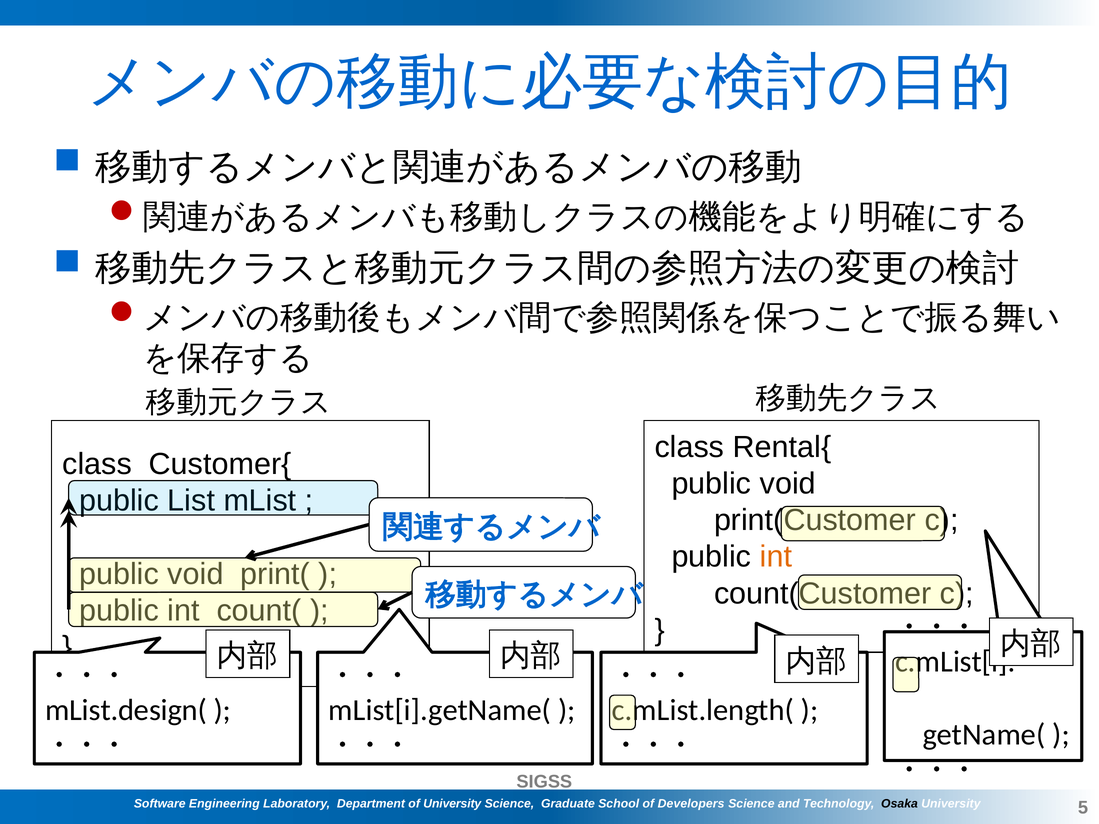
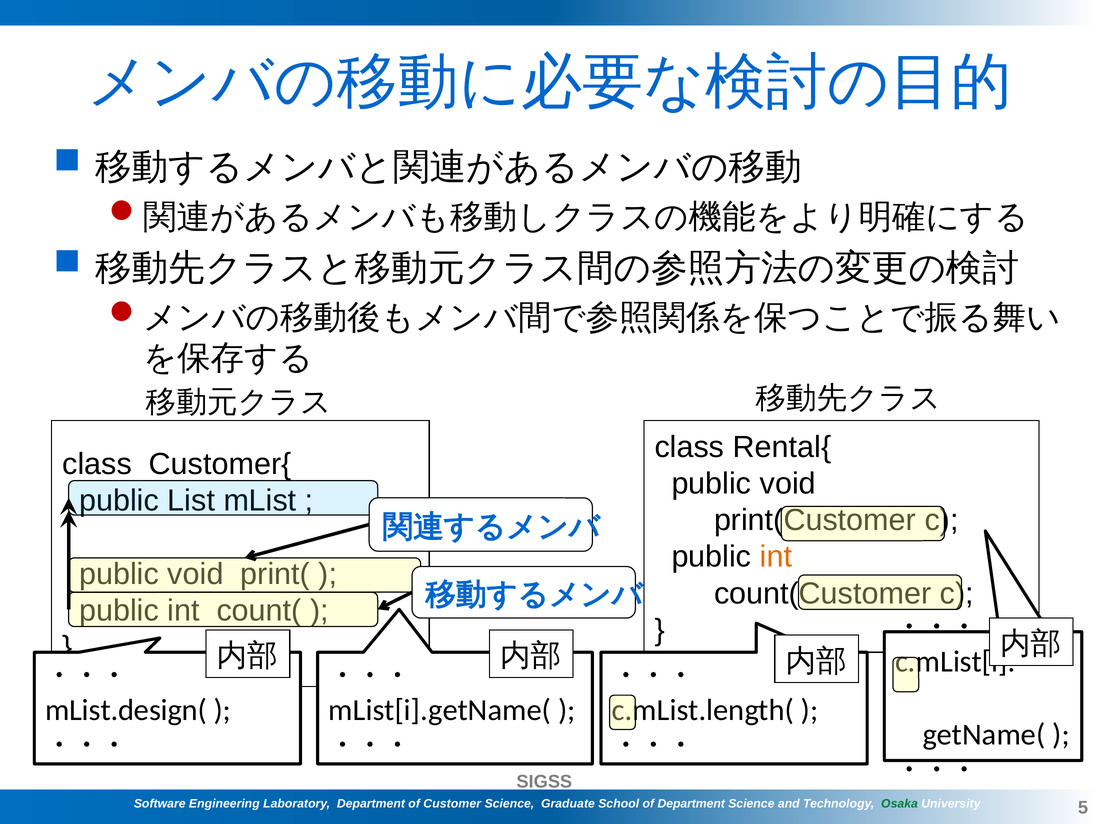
of University: University -> Customer
of Developers: Developers -> Department
Osaka colour: black -> green
